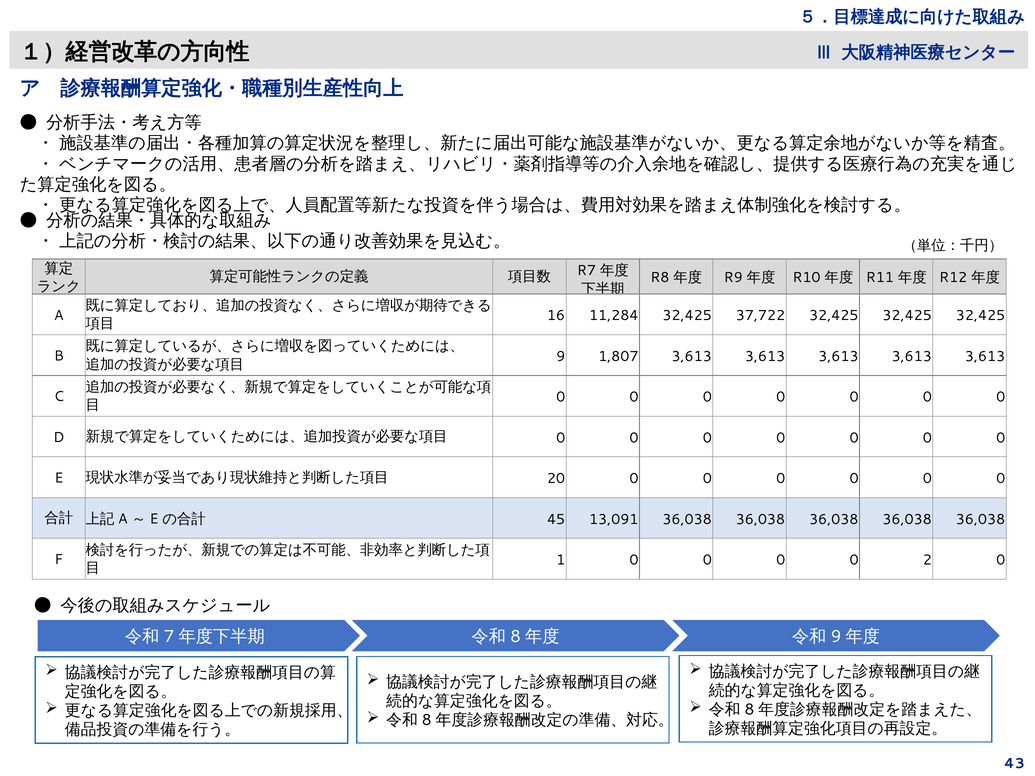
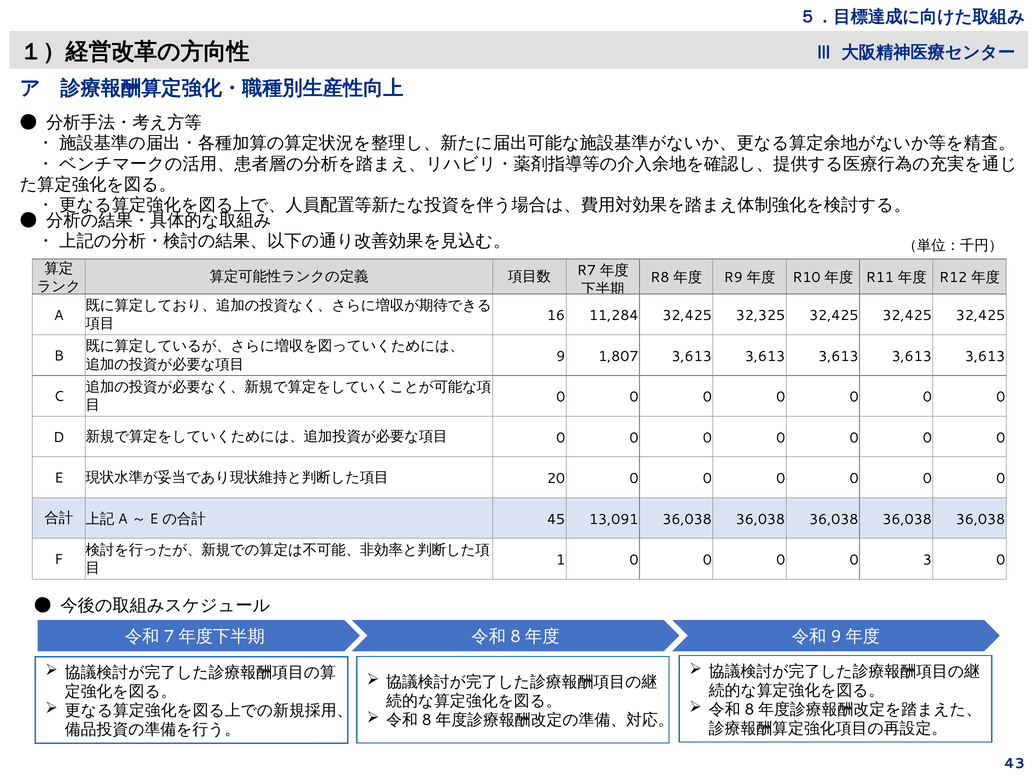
37,722: 37,722 -> 32,325
2: 2 -> 3
